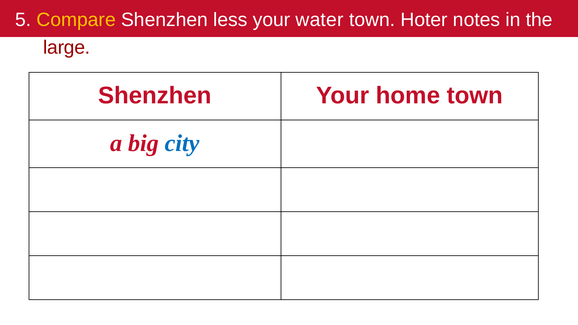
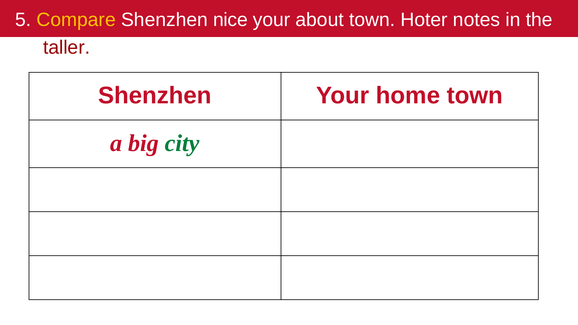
less: less -> nice
water: water -> about
large: large -> taller
city colour: blue -> green
